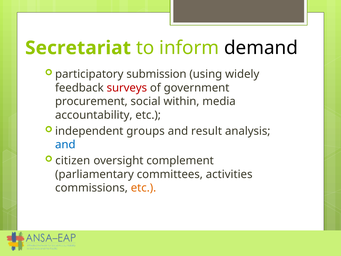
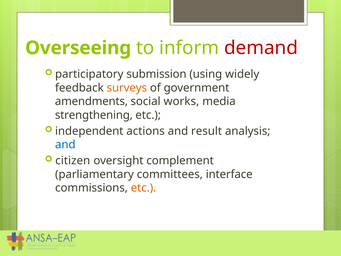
Secretariat: Secretariat -> Overseeing
demand colour: black -> red
surveys colour: red -> orange
procurement: procurement -> amendments
within: within -> works
accountability: accountability -> strengthening
groups: groups -> actions
activities: activities -> interface
